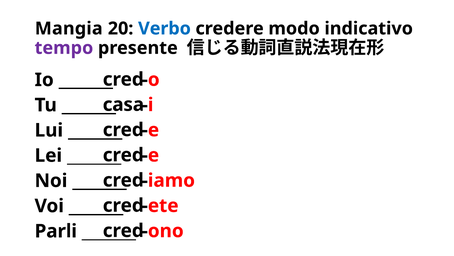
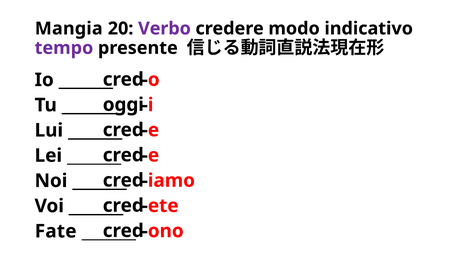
Verbo colour: blue -> purple
casa: casa -> oggi
Parli: Parli -> Fate
